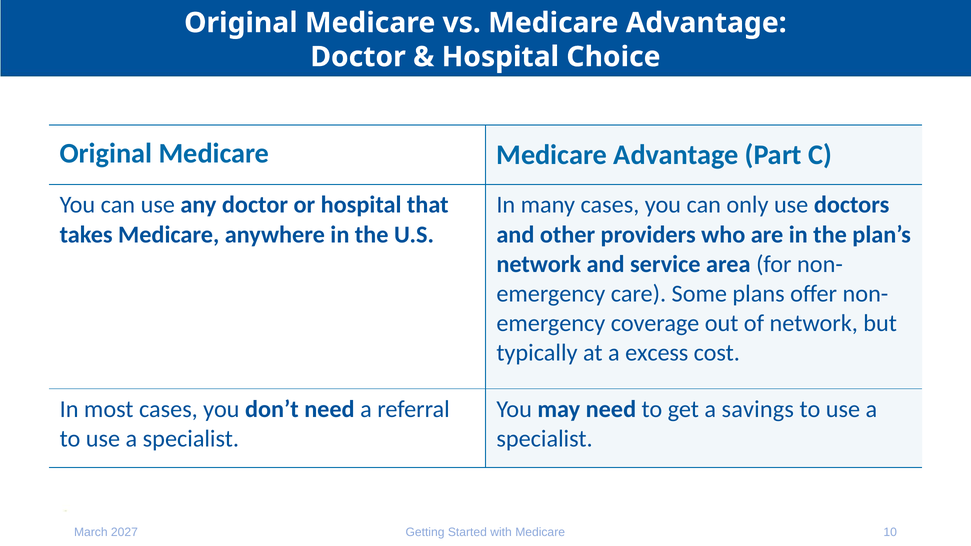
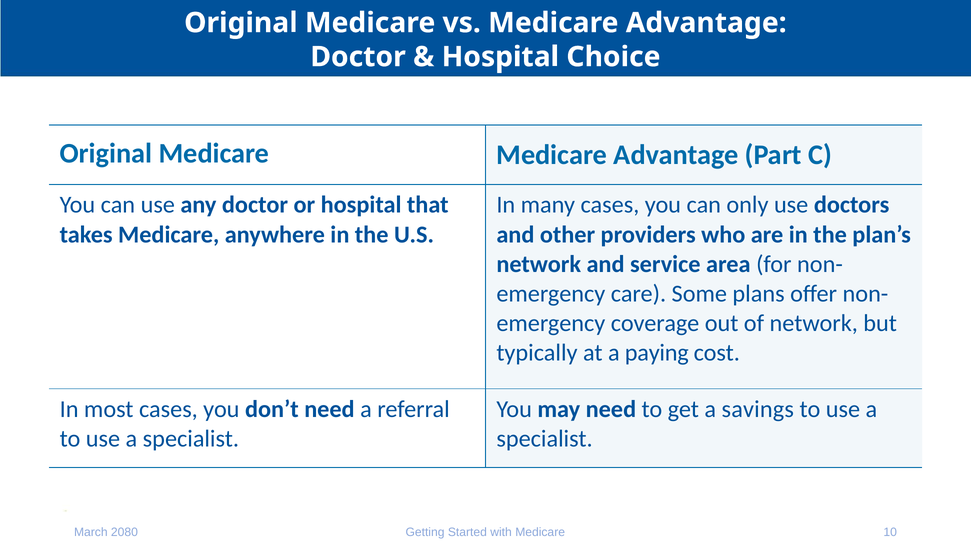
excess: excess -> paying
2027: 2027 -> 2080
